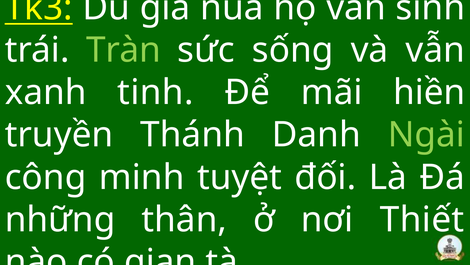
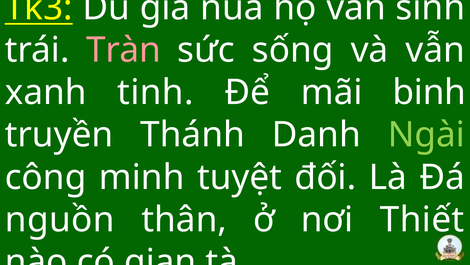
Tràn colour: light green -> pink
hiền: hiền -> binh
những: những -> nguồn
